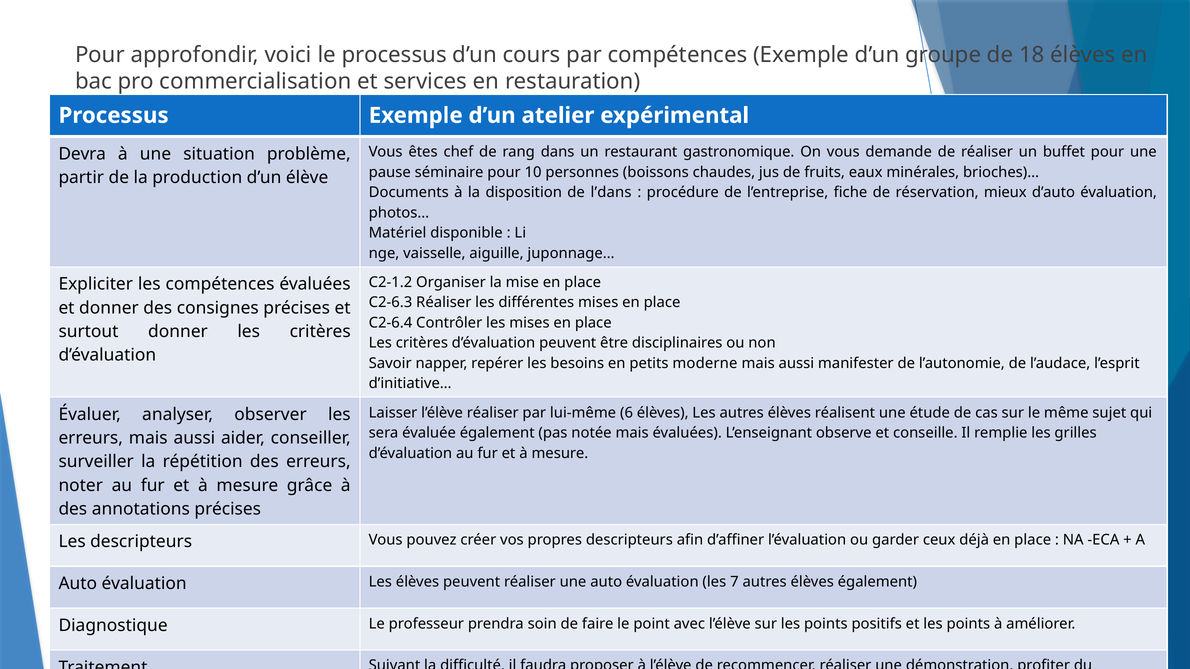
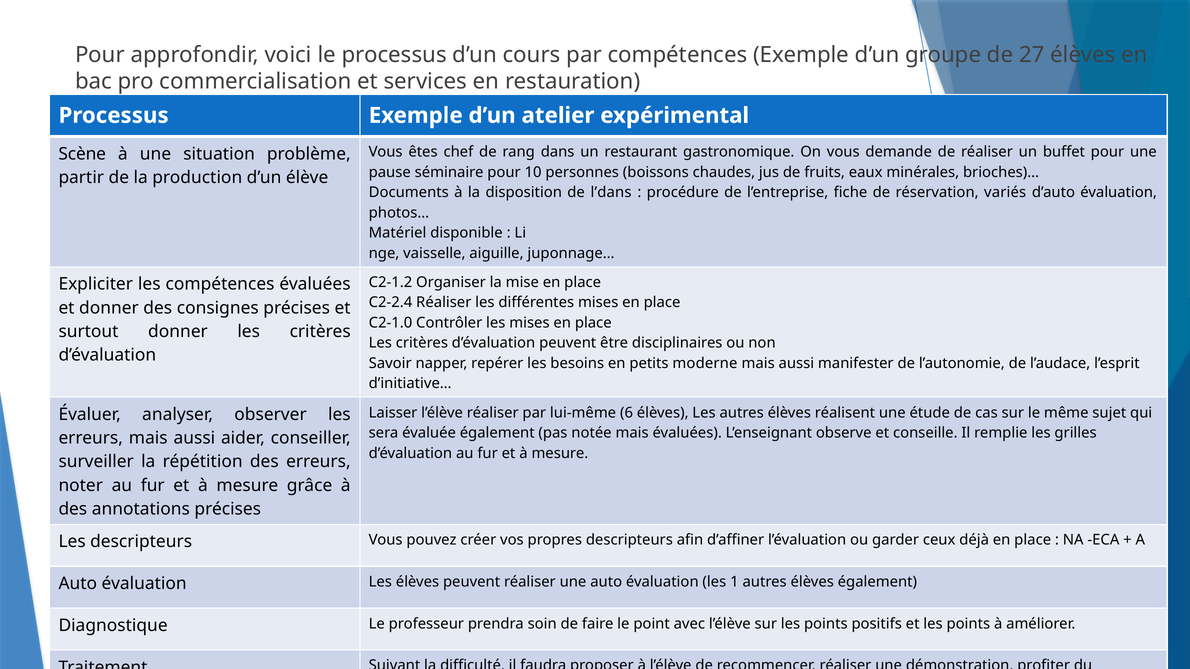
18: 18 -> 27
Devra: Devra -> Scène
mieux: mieux -> variés
C2-6.3: C2-6.3 -> C2-2.4
C2-6.4: C2-6.4 -> C2-1.0
7: 7 -> 1
